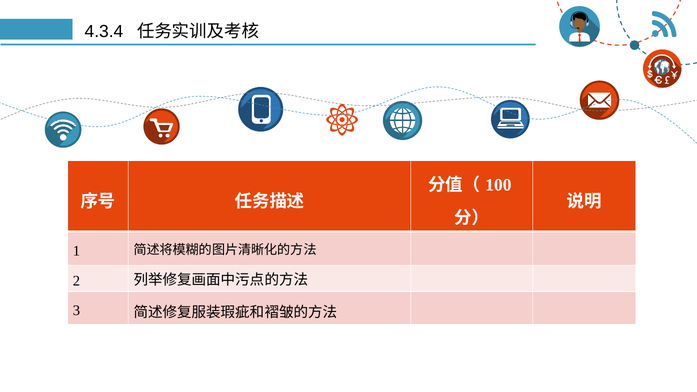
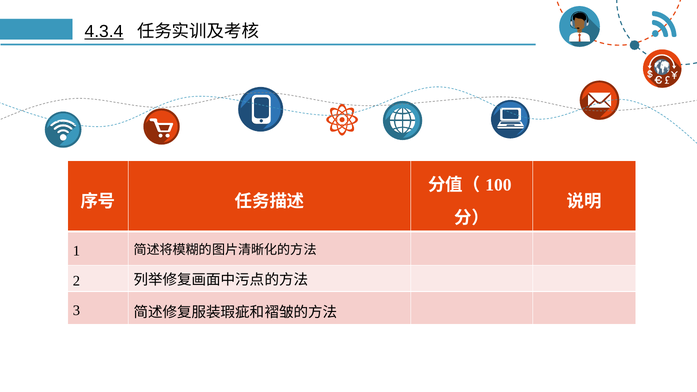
4.3.4 underline: none -> present
